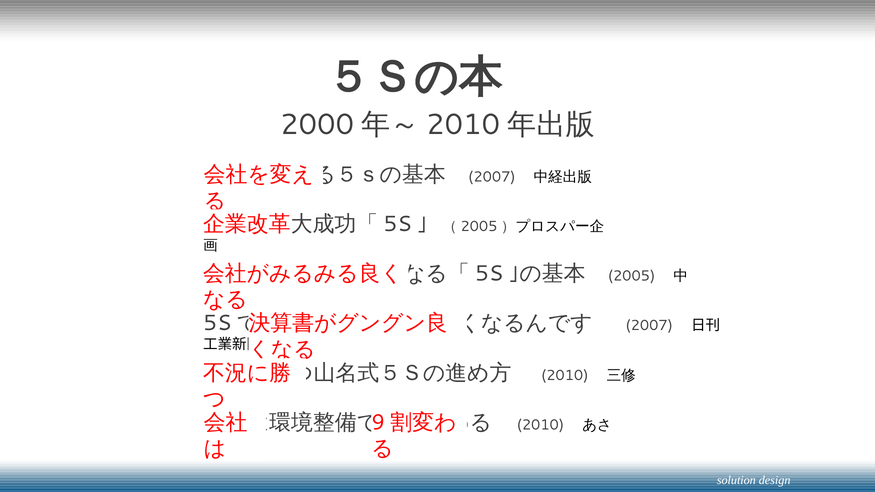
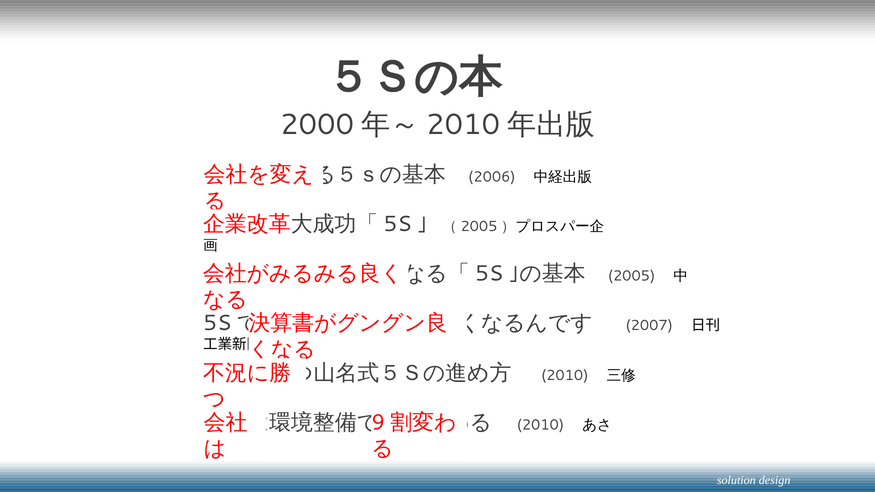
2007 at (492, 177): 2007 -> 2006
